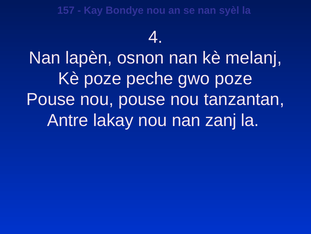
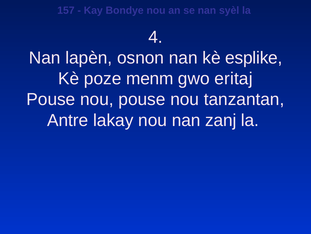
melanj: melanj -> esplike
peche: peche -> menm
gwo poze: poze -> eritaj
